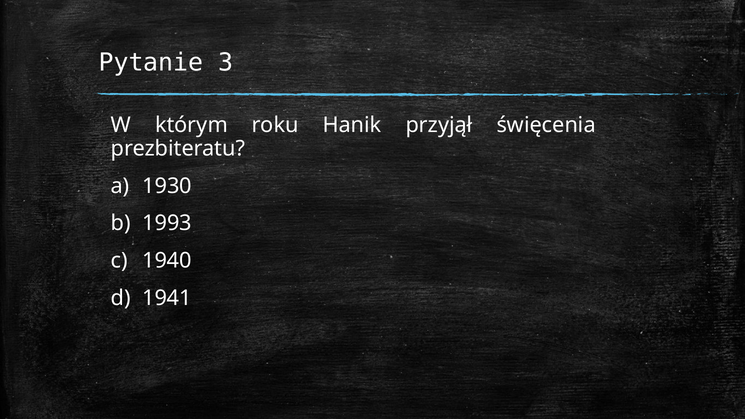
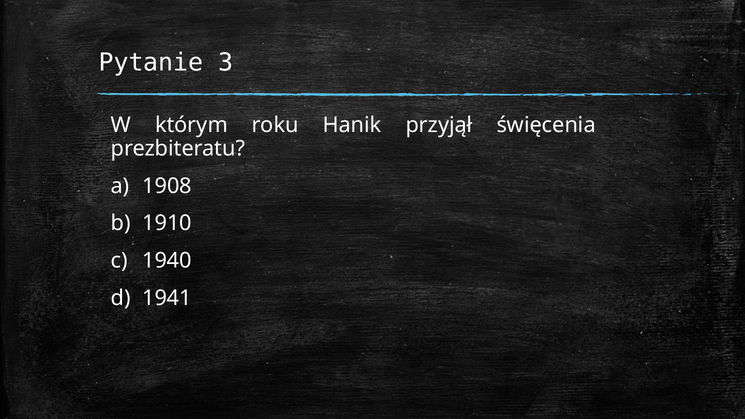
1930: 1930 -> 1908
1993: 1993 -> 1910
